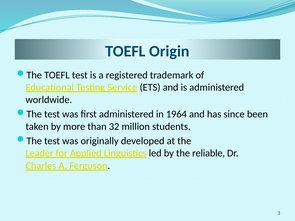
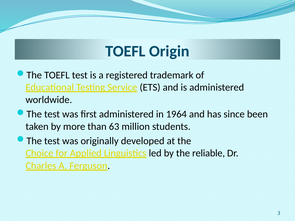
32: 32 -> 63
Leader: Leader -> Choice
